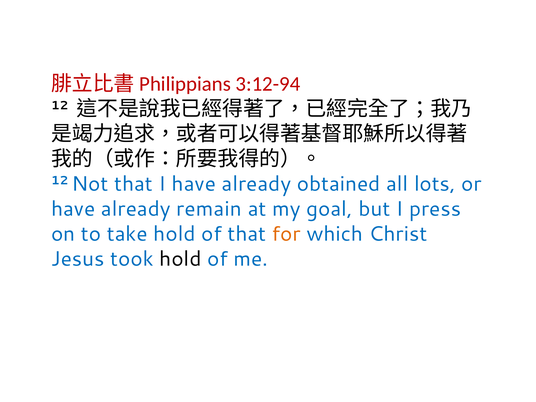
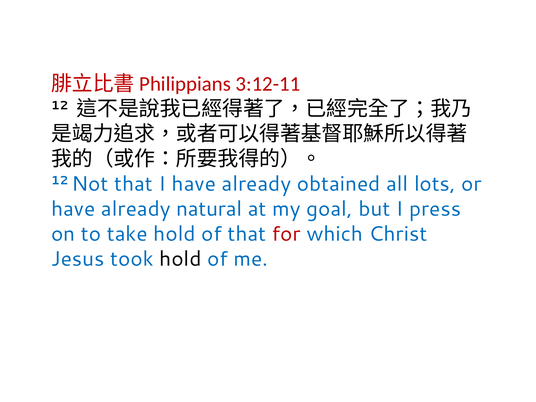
3:12-94: 3:12-94 -> 3:12-11
remain: remain -> natural
for colour: orange -> red
